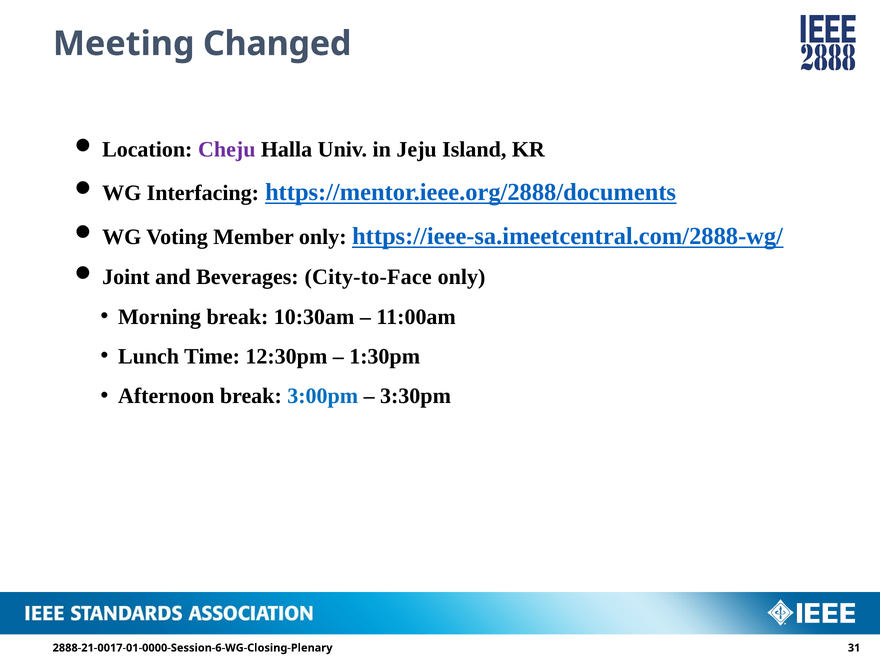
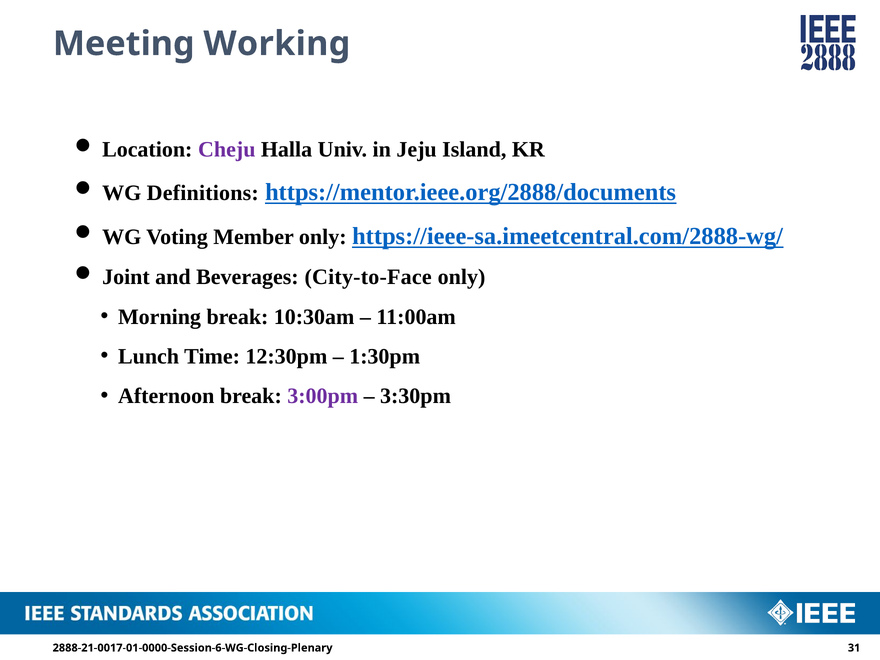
Changed: Changed -> Working
Interfacing: Interfacing -> Definitions
3:00pm colour: blue -> purple
